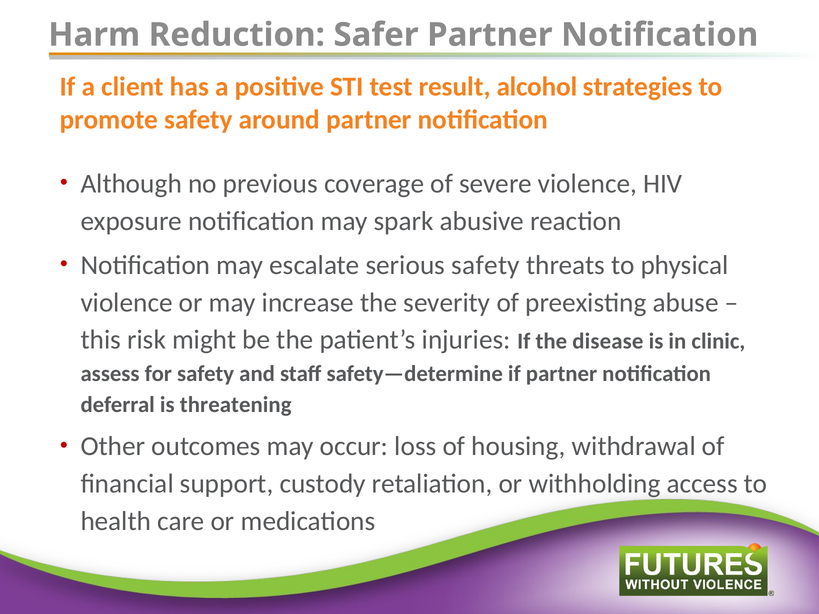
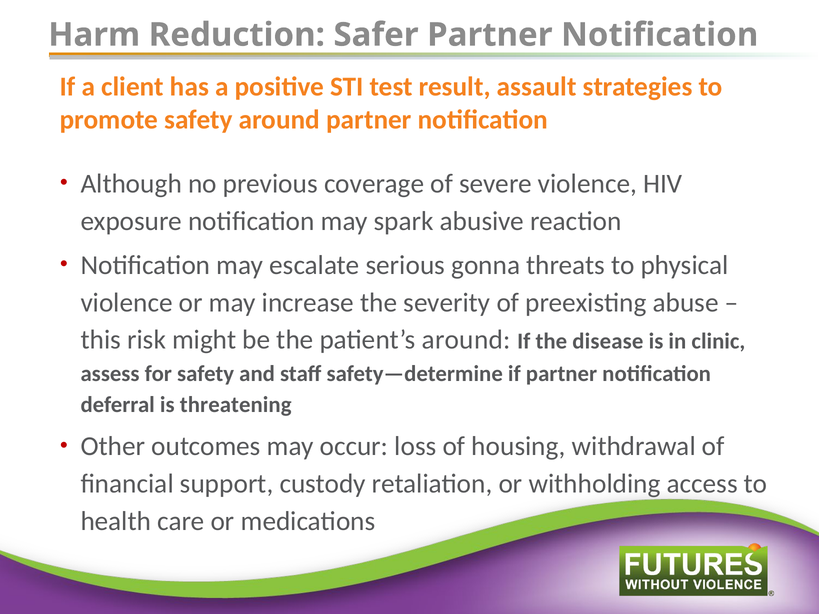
alcohol: alcohol -> assault
serious safety: safety -> gonna
patient’s injuries: injuries -> around
